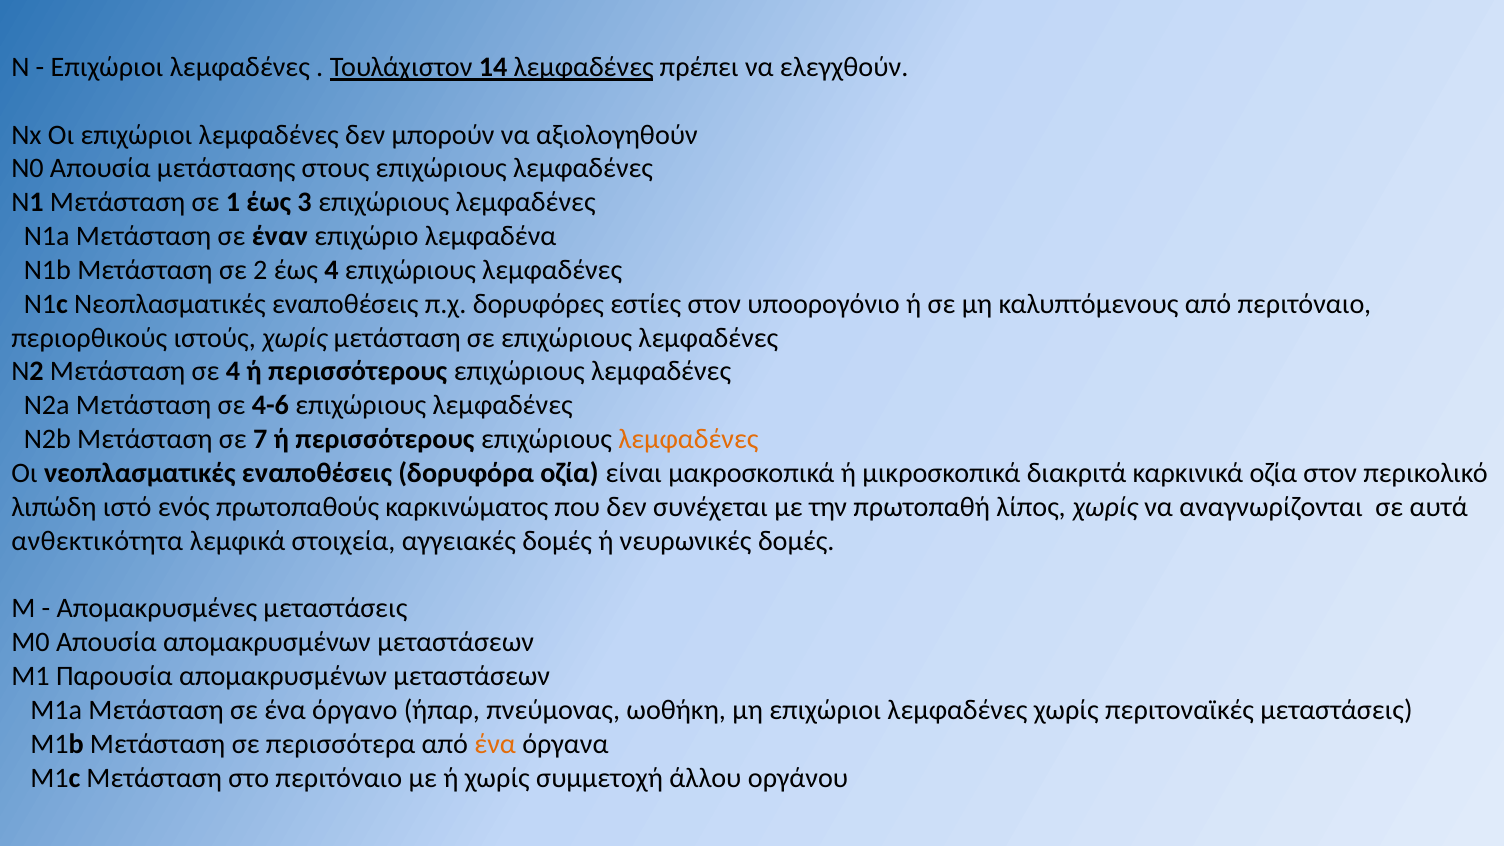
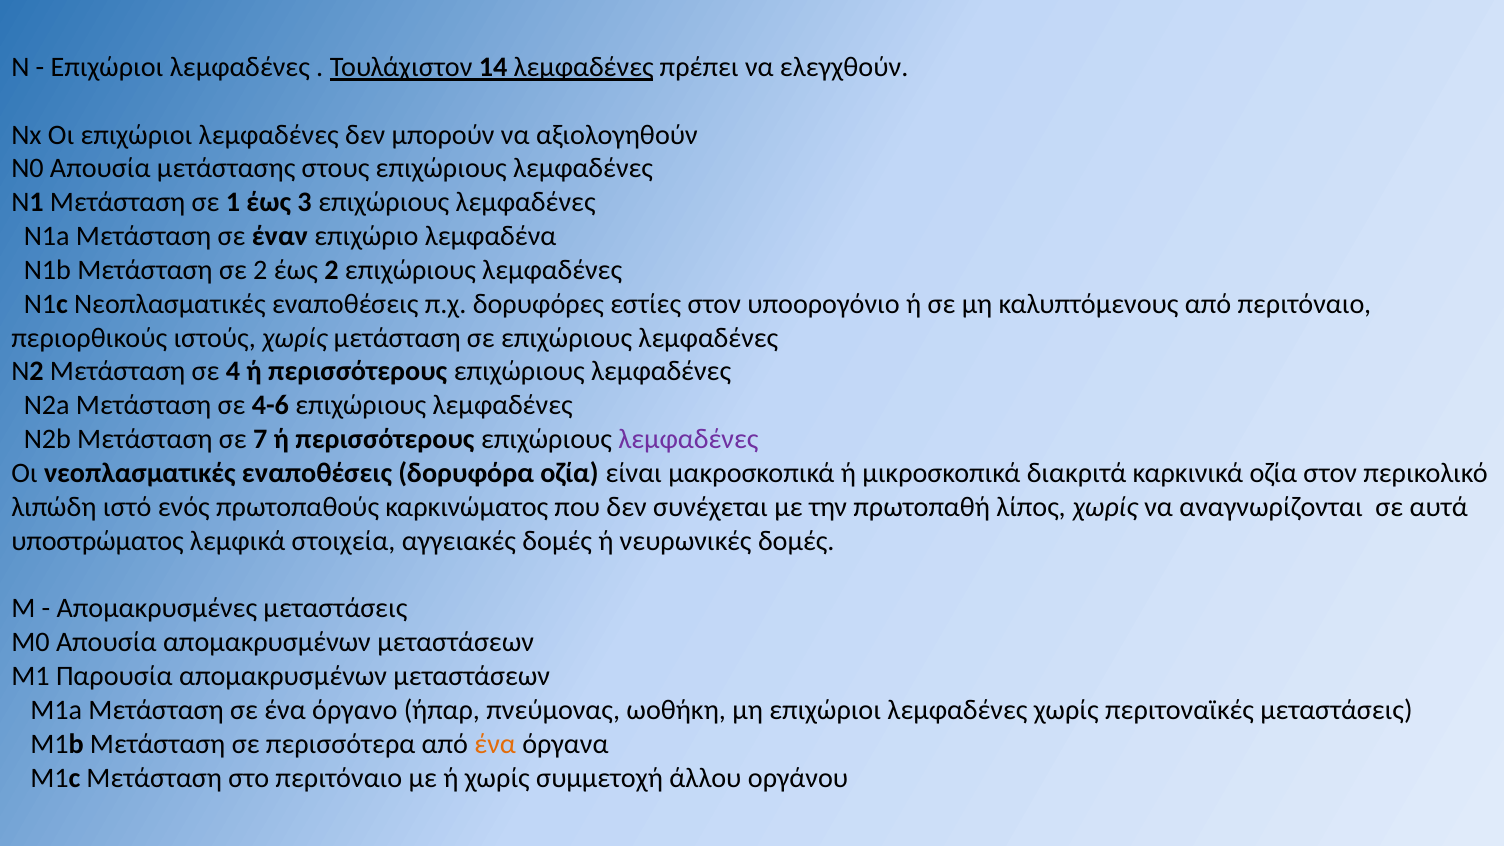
έως 4: 4 -> 2
λεμφαδένες at (688, 439) colour: orange -> purple
ανθεκτικότητα: ανθεκτικότητα -> υποστρώματος
